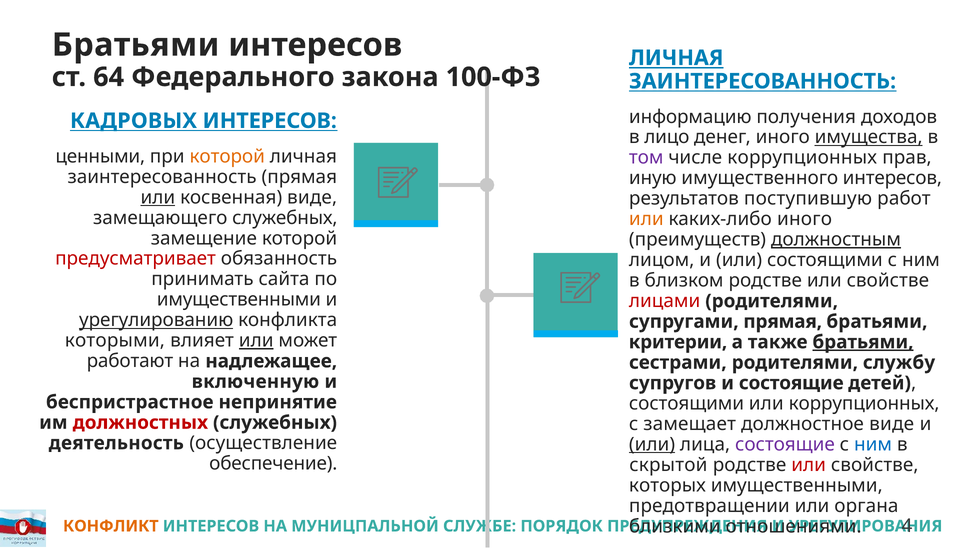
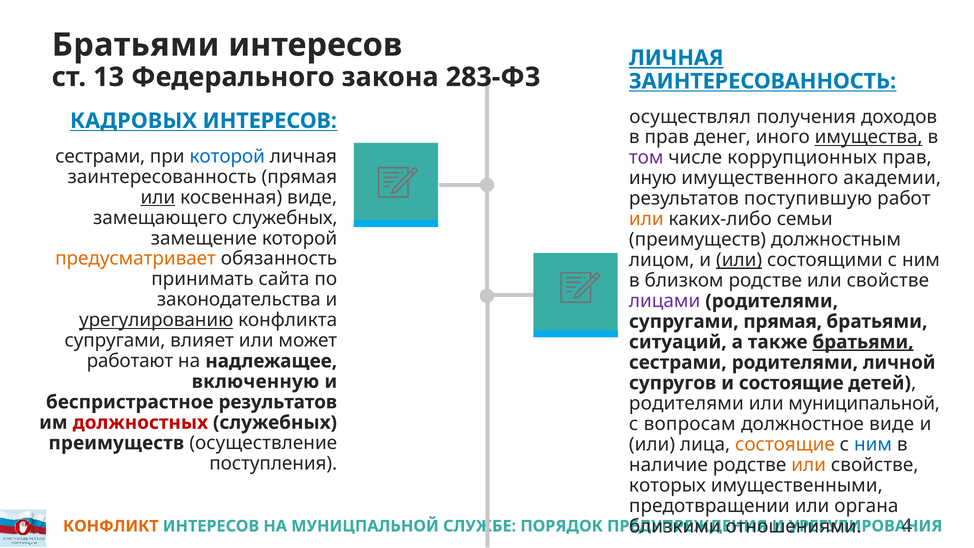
64: 64 -> 13
100-ФЗ: 100-ФЗ -> 283-ФЗ
информацию: информацию -> осуществлял
в лицо: лицо -> прав
ценными at (100, 156): ценными -> сестрами
которой at (227, 156) colour: orange -> blue
имущественного интересов: интересов -> академии
каких-либо иного: иного -> семьи
должностным underline: present -> none
предусматривает colour: red -> orange
или at (739, 260) underline: none -> present
имущественными at (239, 300): имущественными -> законодательства
лицами colour: red -> purple
которыми at (115, 341): которыми -> супругами
или at (256, 341) underline: present -> none
критерии: критерии -> ситуаций
службу: службу -> личной
состоящими at (687, 403): состоящими -> родителями
или коррупционных: коррупционных -> муниципальной
беспристрастное непринятие: непринятие -> результатов
замещает: замещает -> вопросам
или at (652, 444) underline: present -> none
состоящие at (785, 444) colour: purple -> orange
деятельность at (116, 443): деятельность -> преимуществ
обеспечение: обеспечение -> поступления
скрытой: скрытой -> наличие
или at (809, 465) colour: red -> orange
